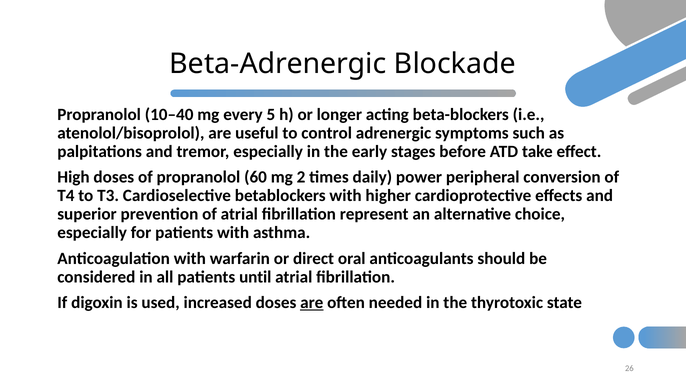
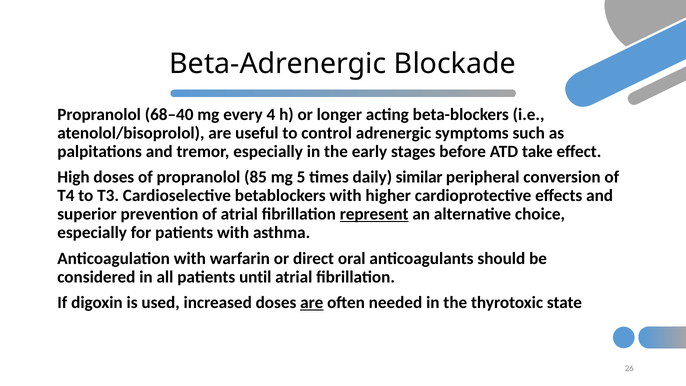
10–40: 10–40 -> 68–40
5: 5 -> 4
60: 60 -> 85
2: 2 -> 5
power: power -> similar
represent underline: none -> present
